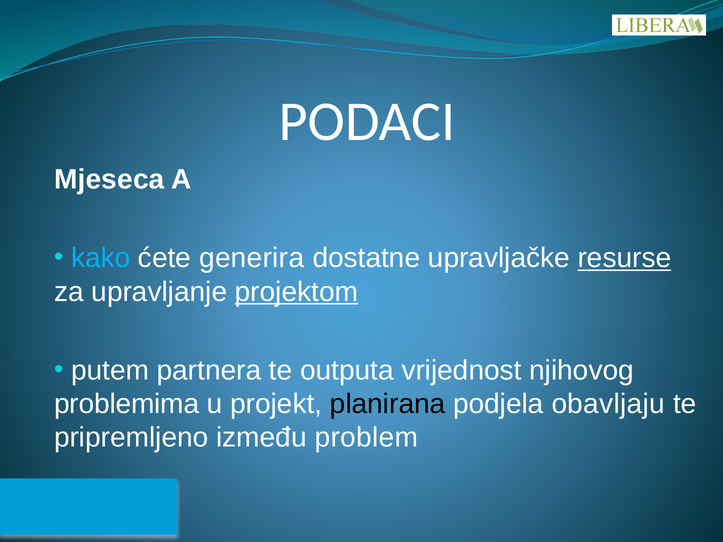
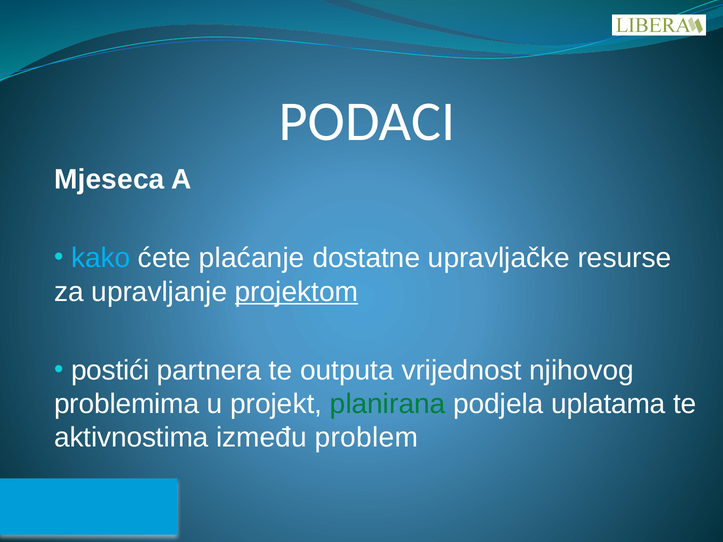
generira: generira -> plaćanje
resurse underline: present -> none
putem: putem -> postići
planirana colour: black -> green
obavljaju: obavljaju -> uplatama
pripremljeno: pripremljeno -> aktivnostima
